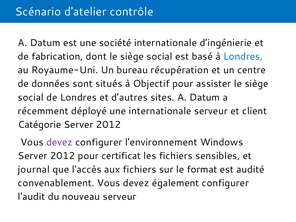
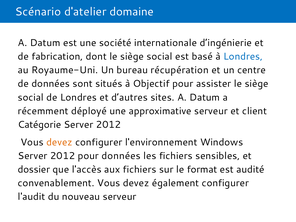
contrôle: contrôle -> domaine
une internationale: internationale -> approximative
devez at (59, 142) colour: purple -> orange
pour certificat: certificat -> données
journal: journal -> dossier
